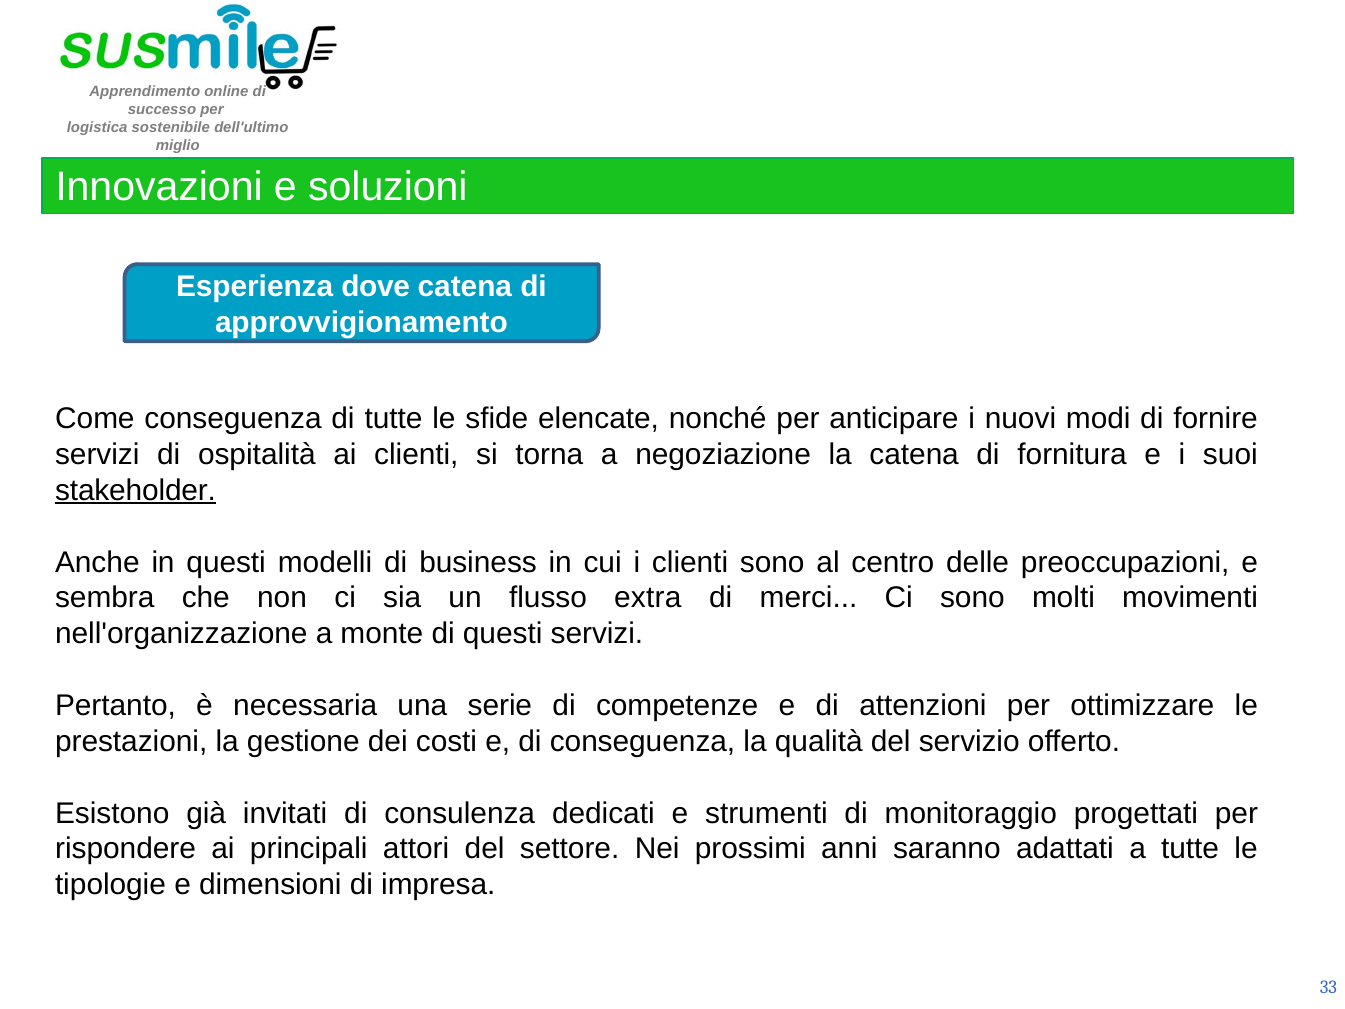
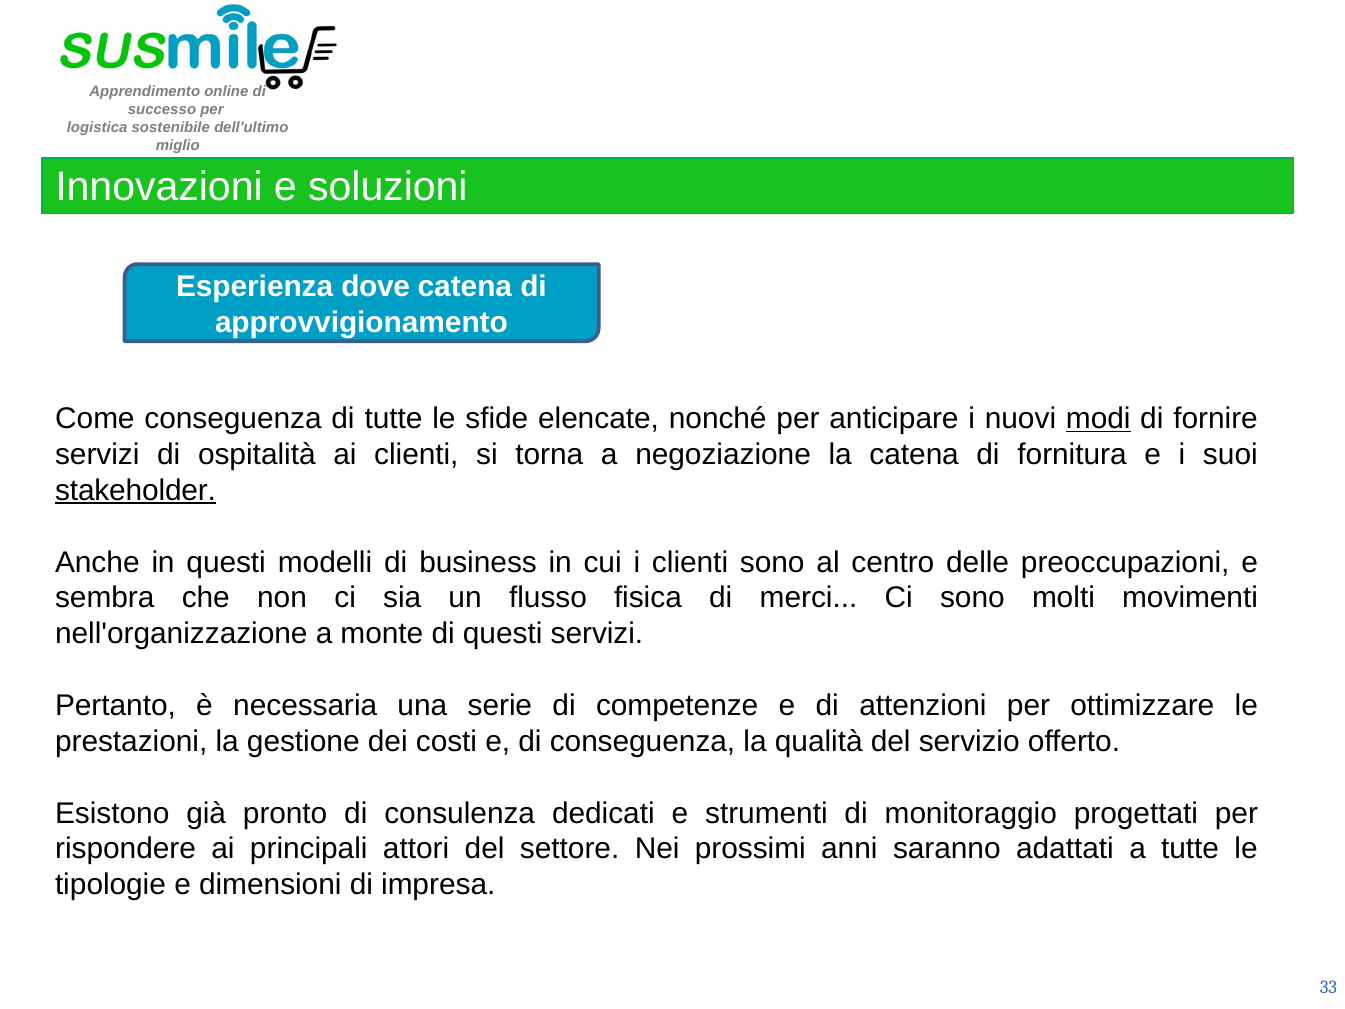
modi underline: none -> present
extra: extra -> fisica
invitati: invitati -> pronto
